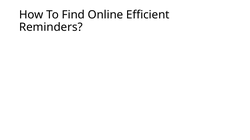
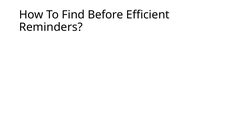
Online: Online -> Before
